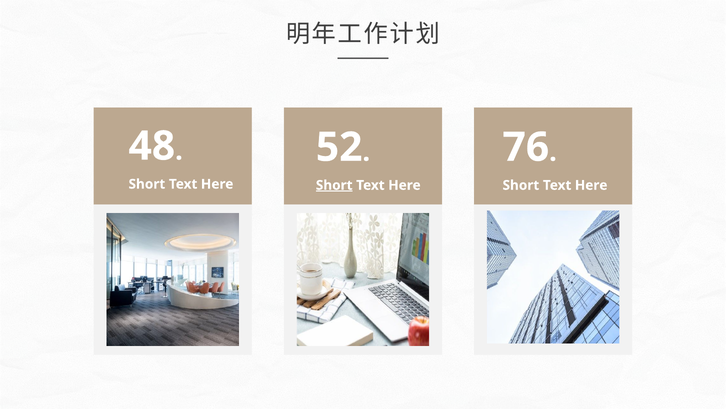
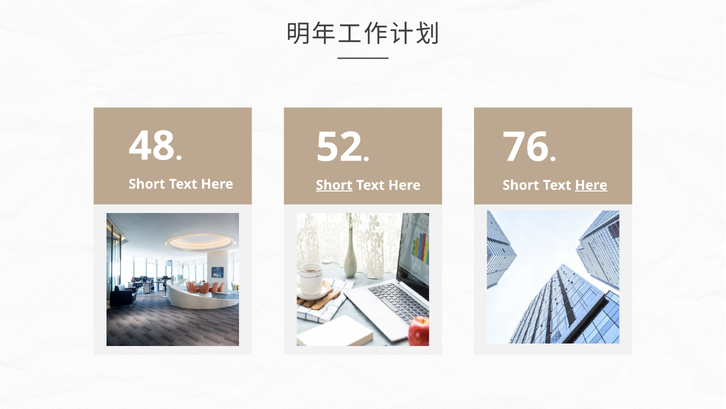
Here at (591, 185) underline: none -> present
